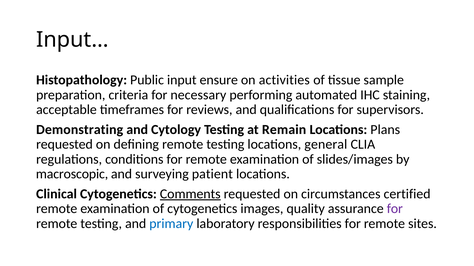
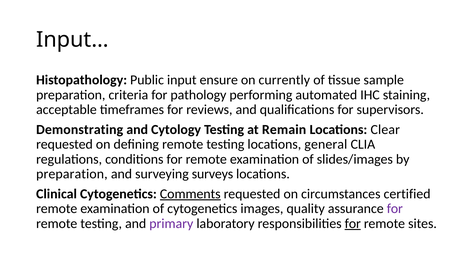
activities: activities -> currently
necessary: necessary -> pathology
Plans: Plans -> Clear
macroscopic at (72, 174): macroscopic -> preparation
patient: patient -> surveys
primary colour: blue -> purple
for at (353, 224) underline: none -> present
